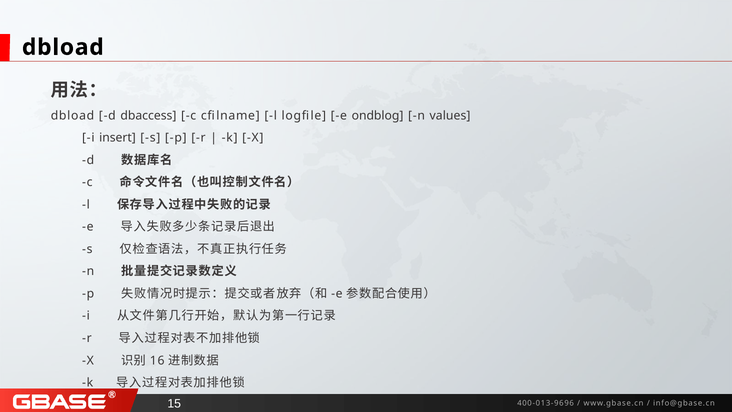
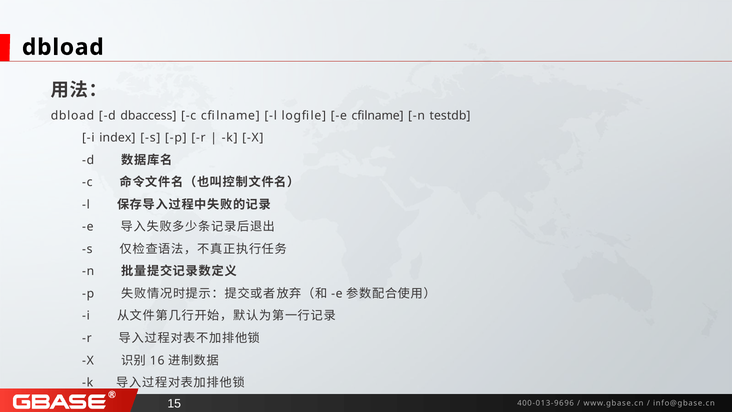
e ondblog: ondblog -> cfilname
values: values -> testdb
insert: insert -> index
